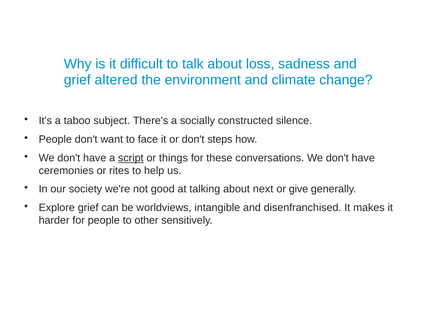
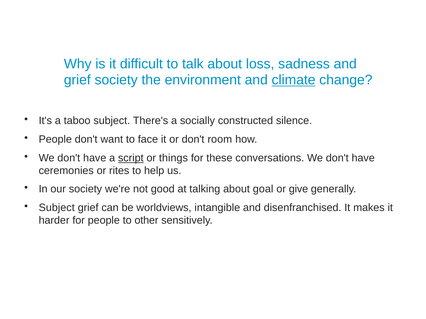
grief altered: altered -> society
climate underline: none -> present
steps: steps -> room
next: next -> goal
Explore at (57, 208): Explore -> Subject
